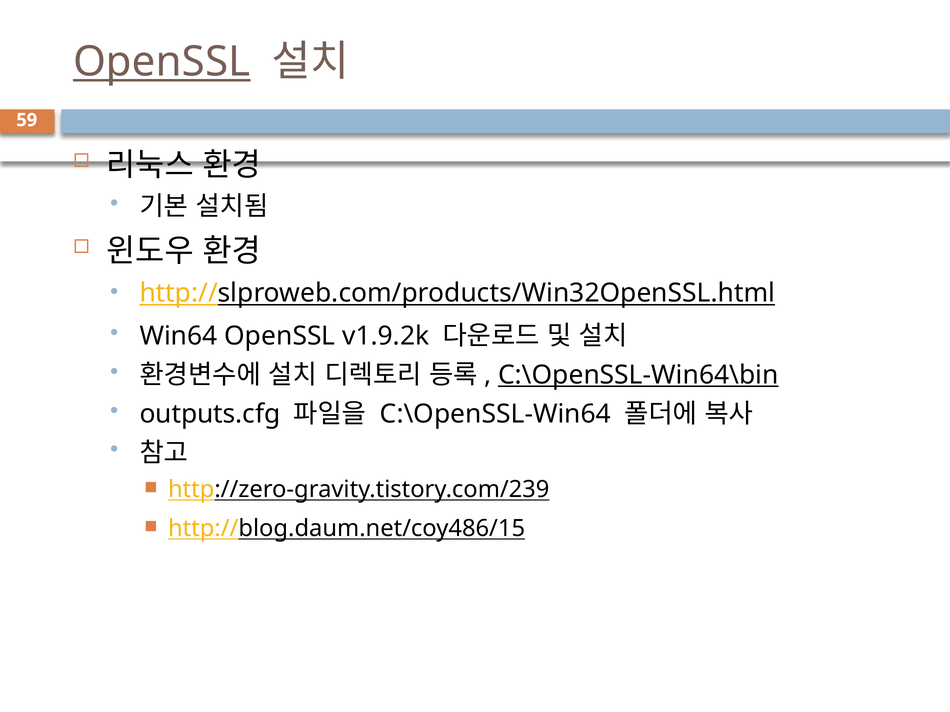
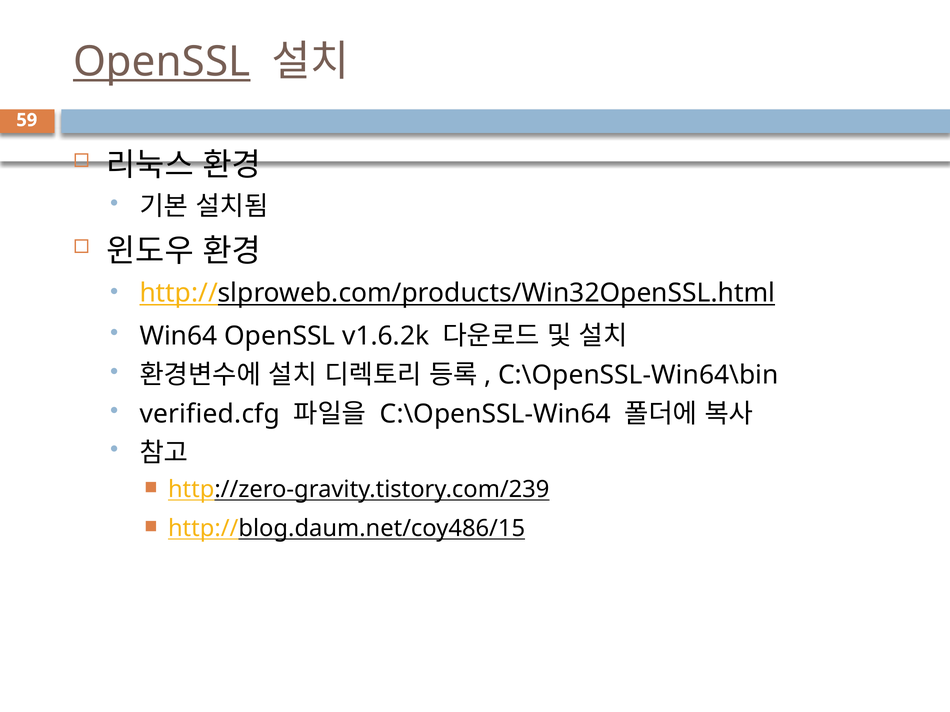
v1.9.2k: v1.9.2k -> v1.6.2k
C:\OpenSSL-Win64\bin underline: present -> none
outputs.cfg: outputs.cfg -> verified.cfg
